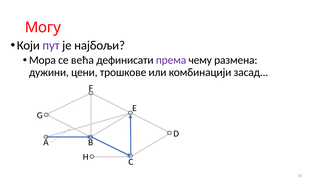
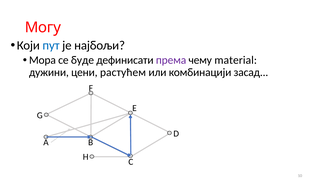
пут colour: purple -> blue
већа: већа -> буде
размена: размена -> material
трошкове: трошкове -> растућем
